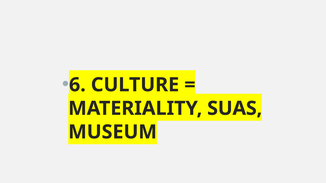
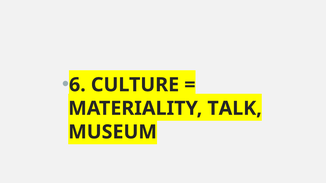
SUAS: SUAS -> TALK
